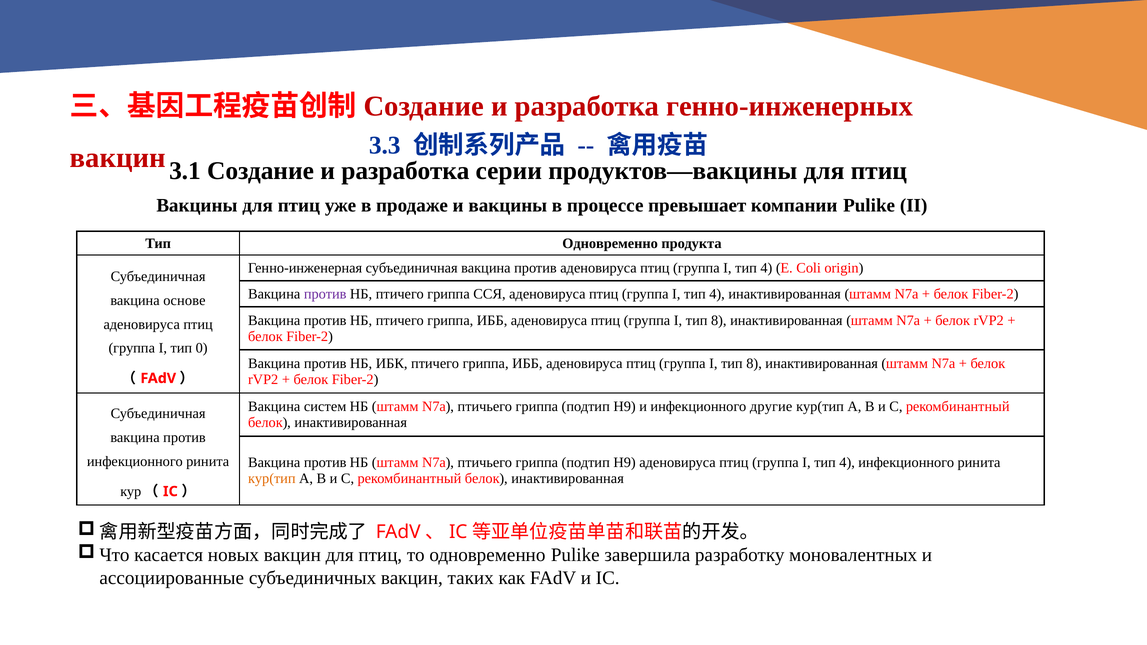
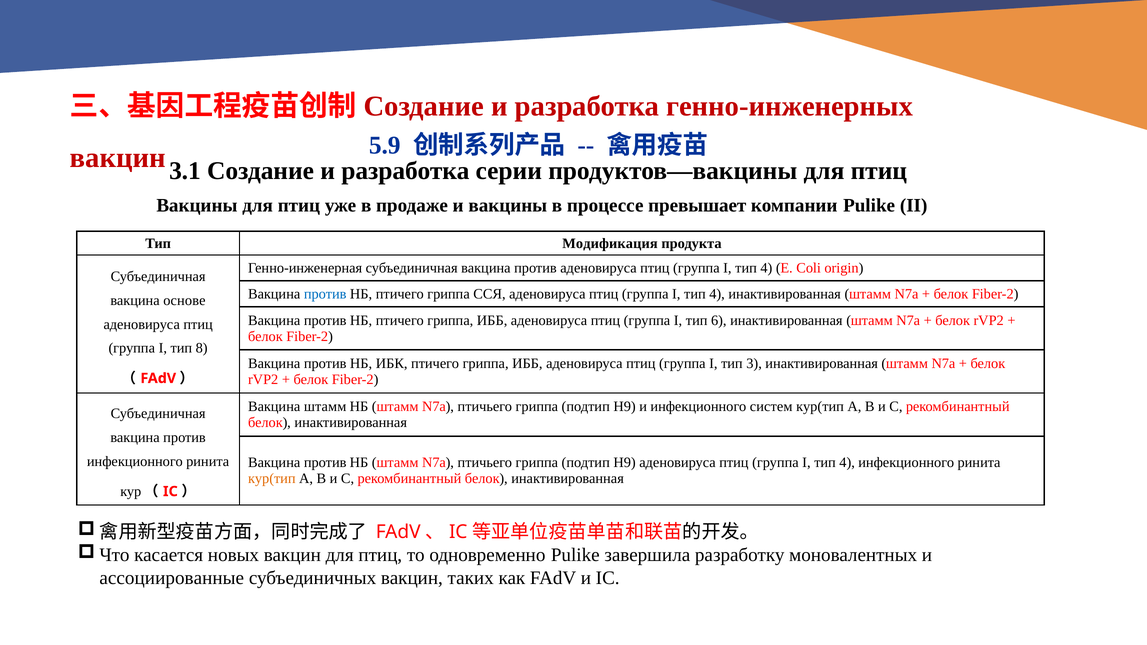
3.3: 3.3 -> 5.9
Тип Одновременно: Одновременно -> Модификация
против at (325, 294) colour: purple -> blue
8 at (719, 321): 8 -> 6
0: 0 -> 8
8 at (754, 364): 8 -> 3
Вакцина систем: систем -> штамм
другие: другие -> систем
